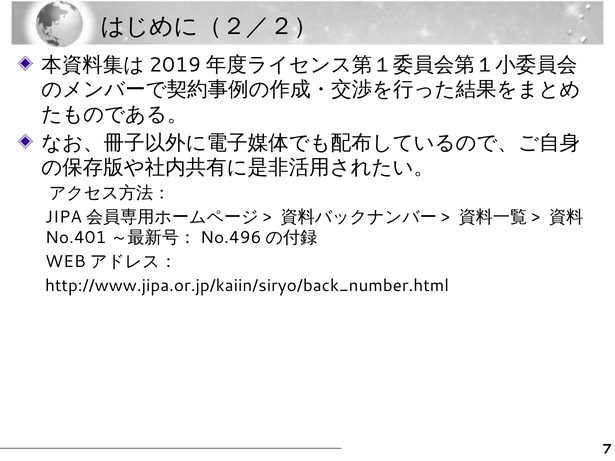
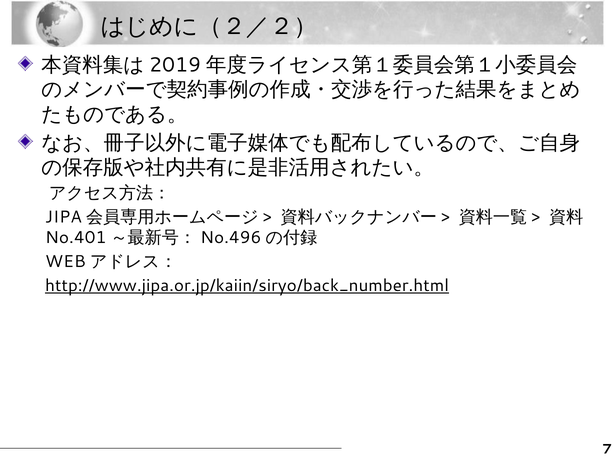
http://www.jipa.or.jp/kaiin/siryo/back_number.html underline: none -> present
